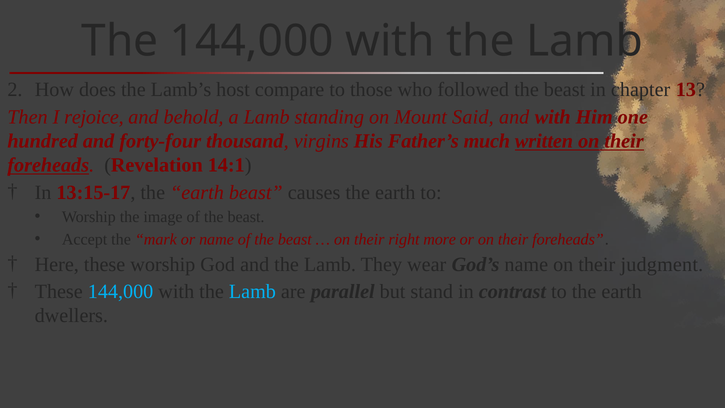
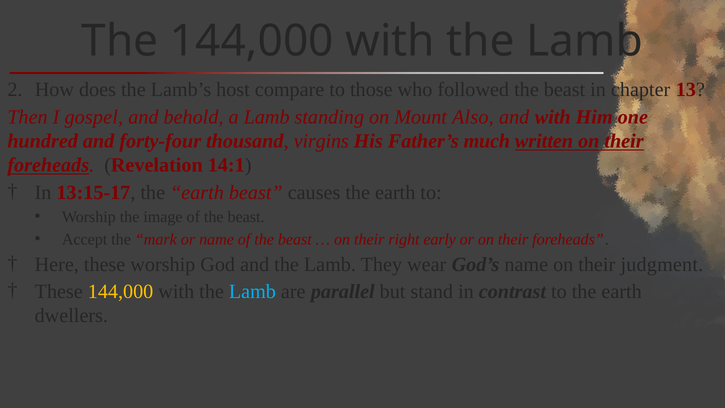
rejoice: rejoice -> gospel
Said: Said -> Also
more: more -> early
144,000 at (121, 291) colour: light blue -> yellow
